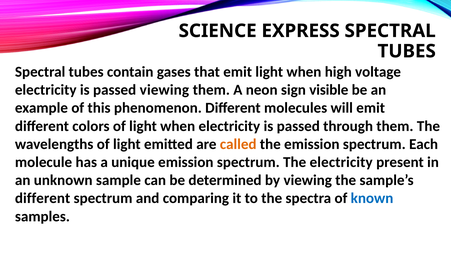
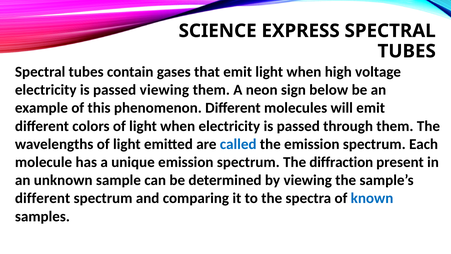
visible: visible -> below
called colour: orange -> blue
The electricity: electricity -> diffraction
